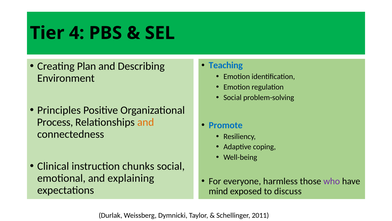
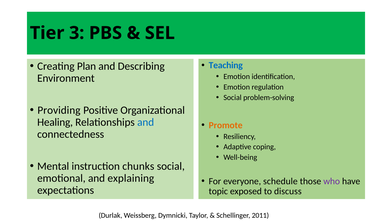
4: 4 -> 3
Principles: Principles -> Providing
Process: Process -> Healing
and at (146, 122) colour: orange -> blue
Promote colour: blue -> orange
Clinical: Clinical -> Mental
harmless: harmless -> schedule
mind: mind -> topic
